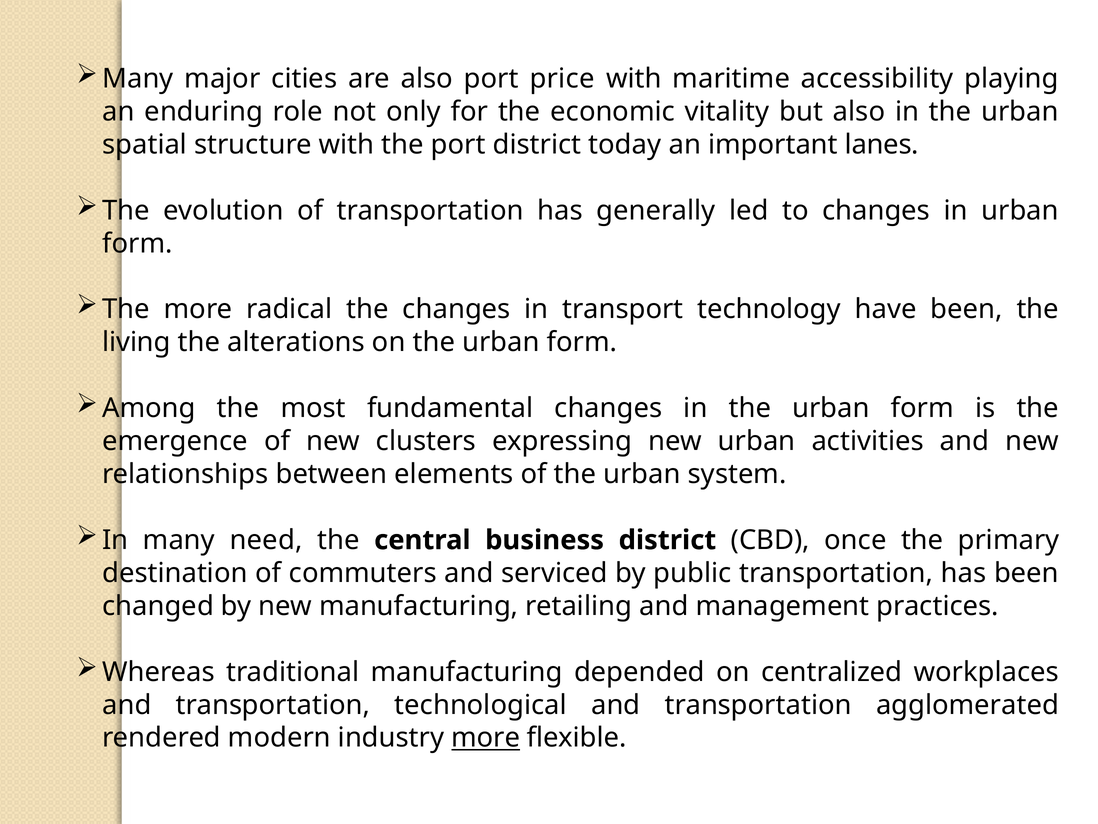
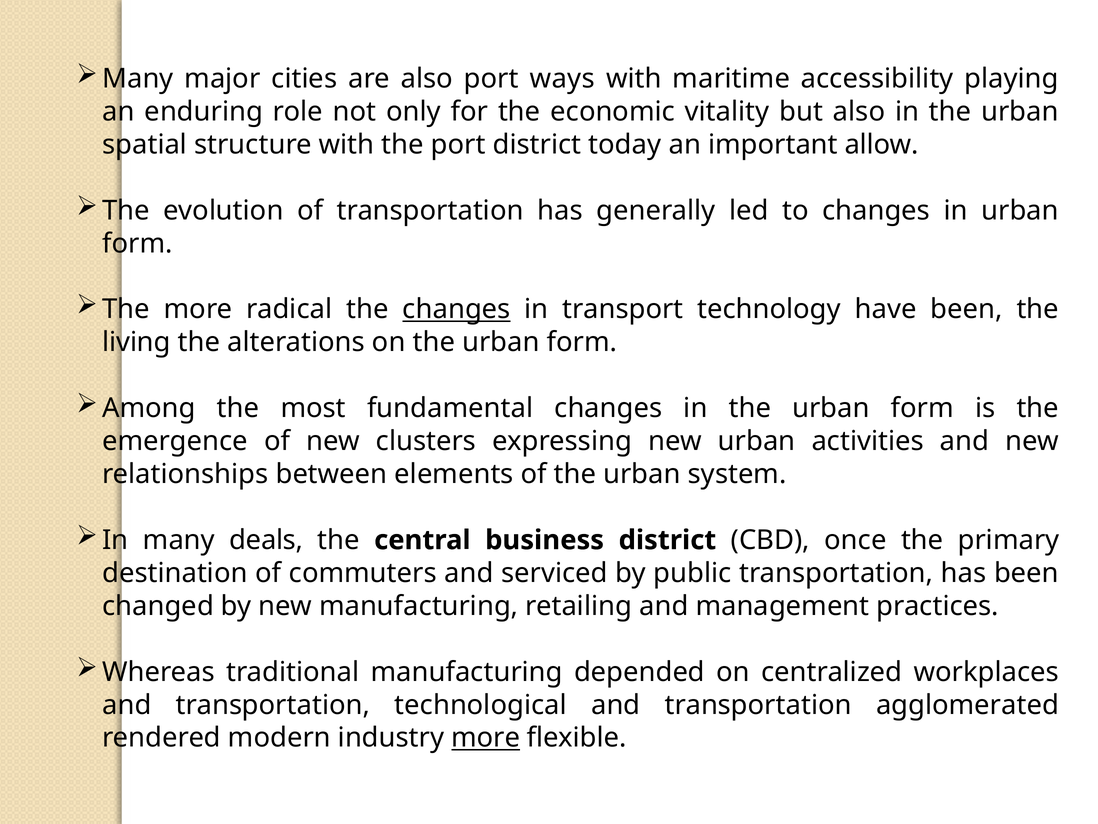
price: price -> ways
lanes: lanes -> allow
changes at (457, 309) underline: none -> present
need: need -> deals
